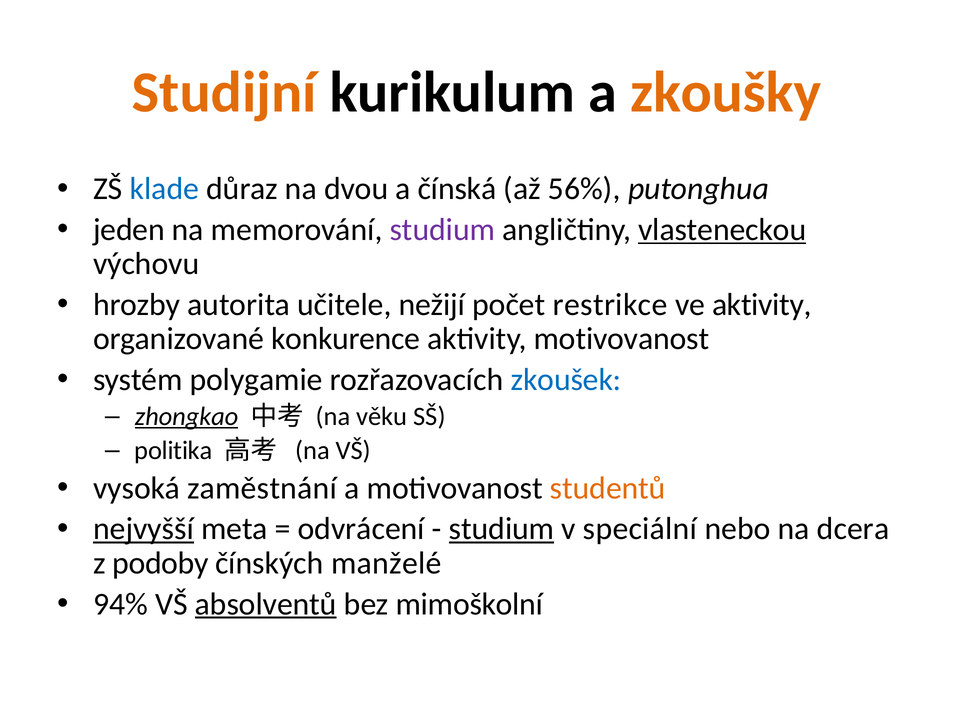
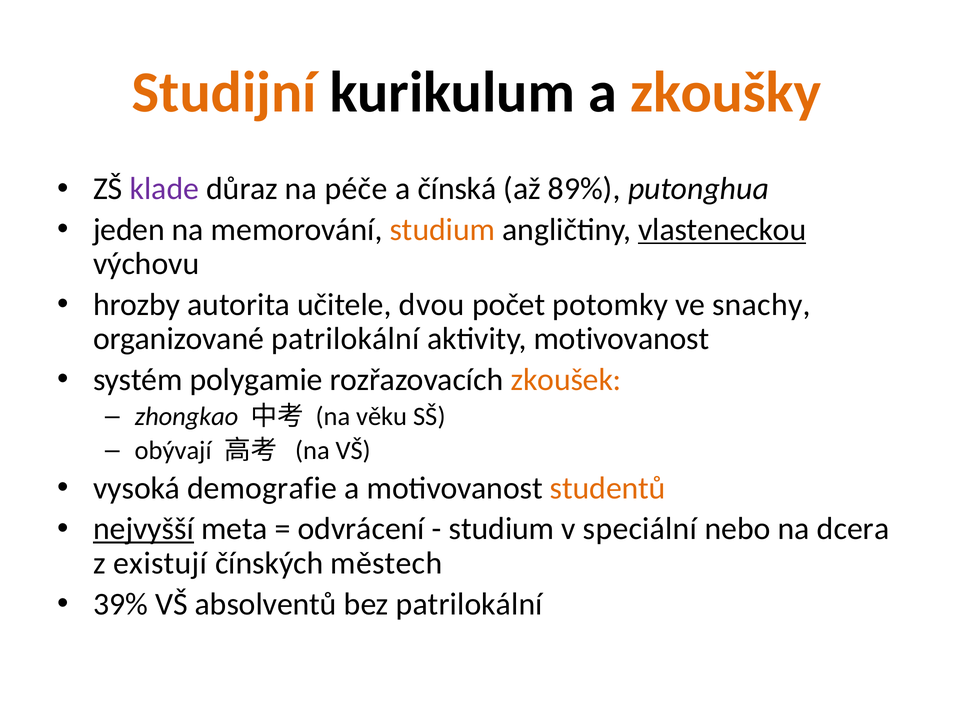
klade colour: blue -> purple
dvou: dvou -> péče
56%: 56% -> 89%
studium at (442, 229) colour: purple -> orange
nežijí: nežijí -> dvou
restrikce: restrikce -> potomky
ve aktivity: aktivity -> snachy
organizované konkurence: konkurence -> patrilokální
zkoušek colour: blue -> orange
zhongkao underline: present -> none
politika: politika -> obývají
zaměstnání: zaměstnání -> demografie
studium at (502, 529) underline: present -> none
podoby: podoby -> existují
manželé: manželé -> městech
94%: 94% -> 39%
absolventů underline: present -> none
bez mimoškolní: mimoškolní -> patrilokální
